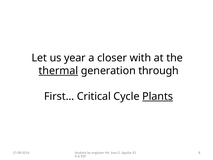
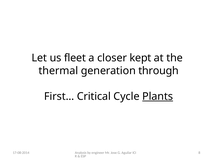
year: year -> fleet
with: with -> kept
thermal underline: present -> none
